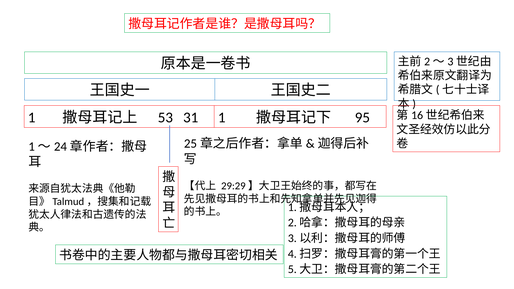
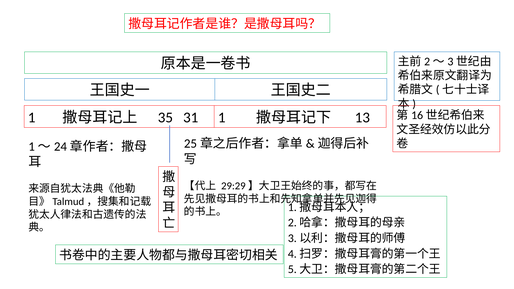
53: 53 -> 35
95: 95 -> 13
